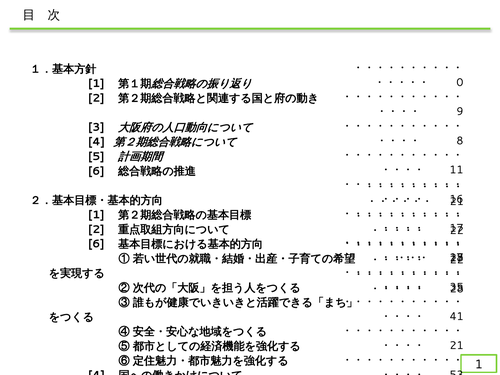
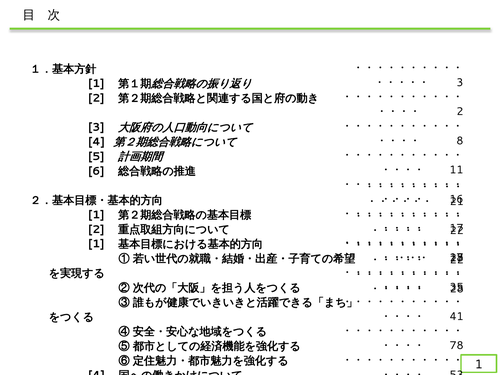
0 at (460, 82): 0 -> 3
9 at (460, 112): 9 -> 2
6 at (96, 244): 6 -> 1
21 at (457, 346): 21 -> 78
